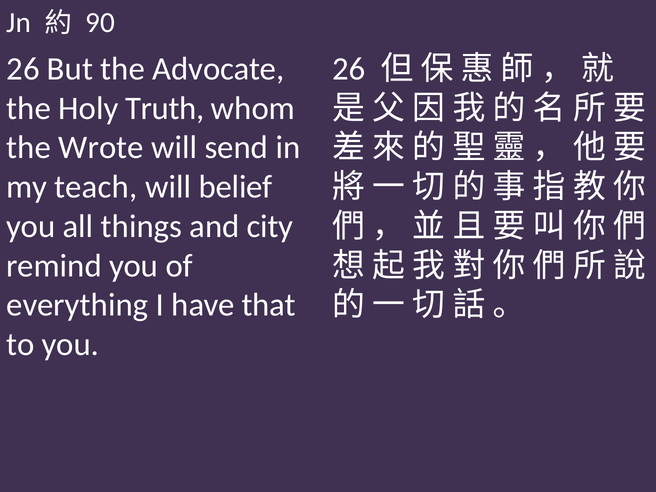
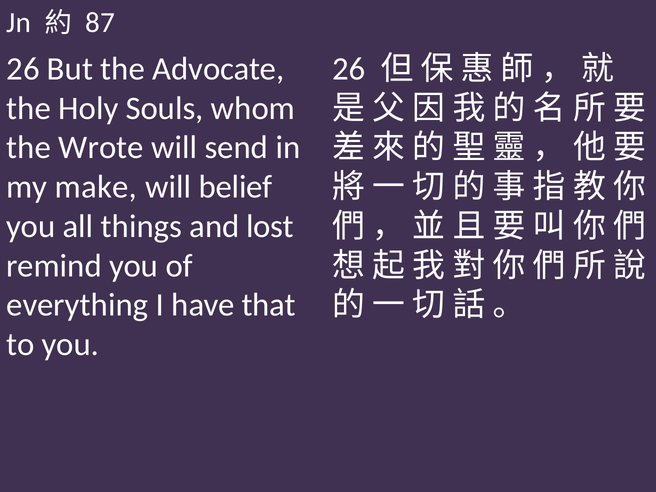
90: 90 -> 87
Truth: Truth -> Souls
teach: teach -> make
city: city -> lost
